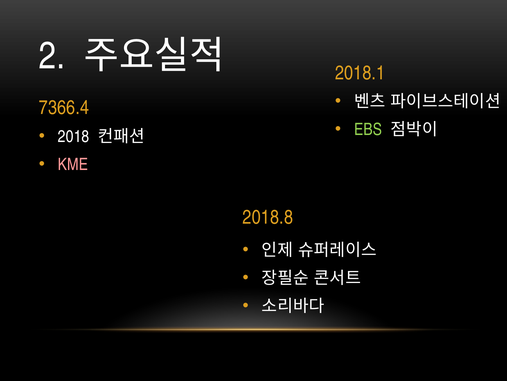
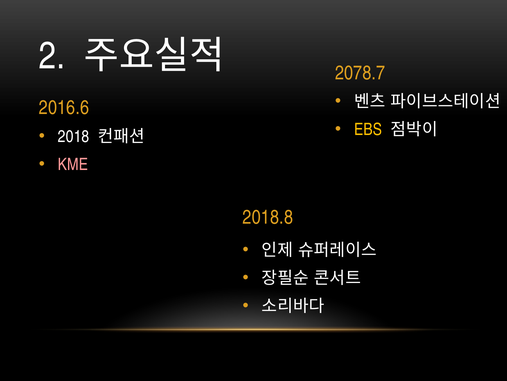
2018.1: 2018.1 -> 2078.7
7366.4: 7366.4 -> 2016.6
EBS colour: light green -> yellow
